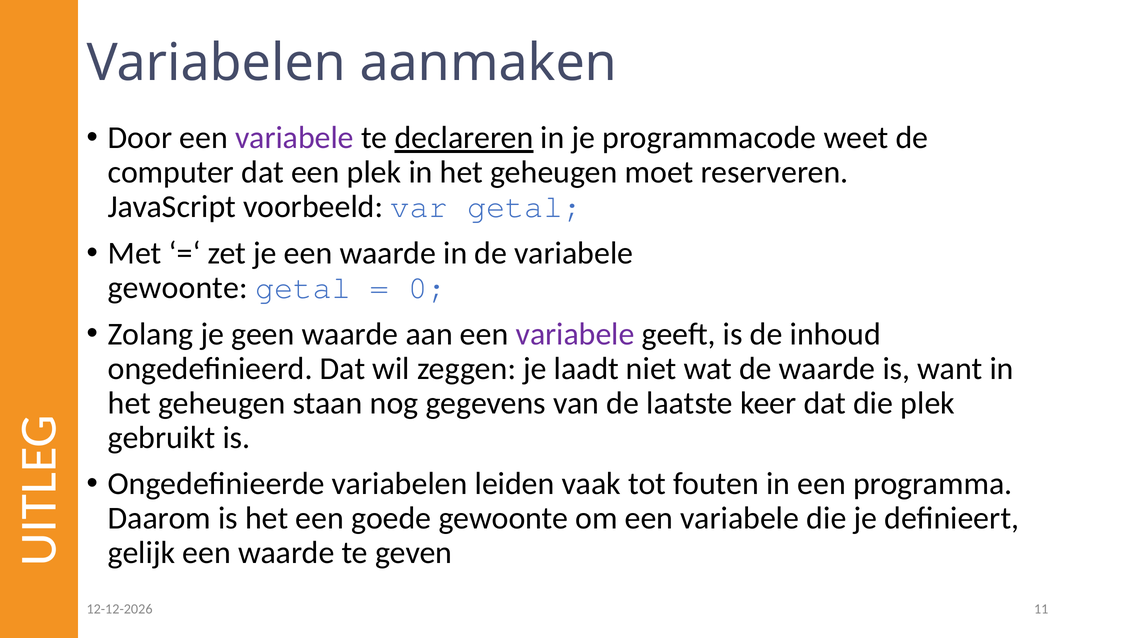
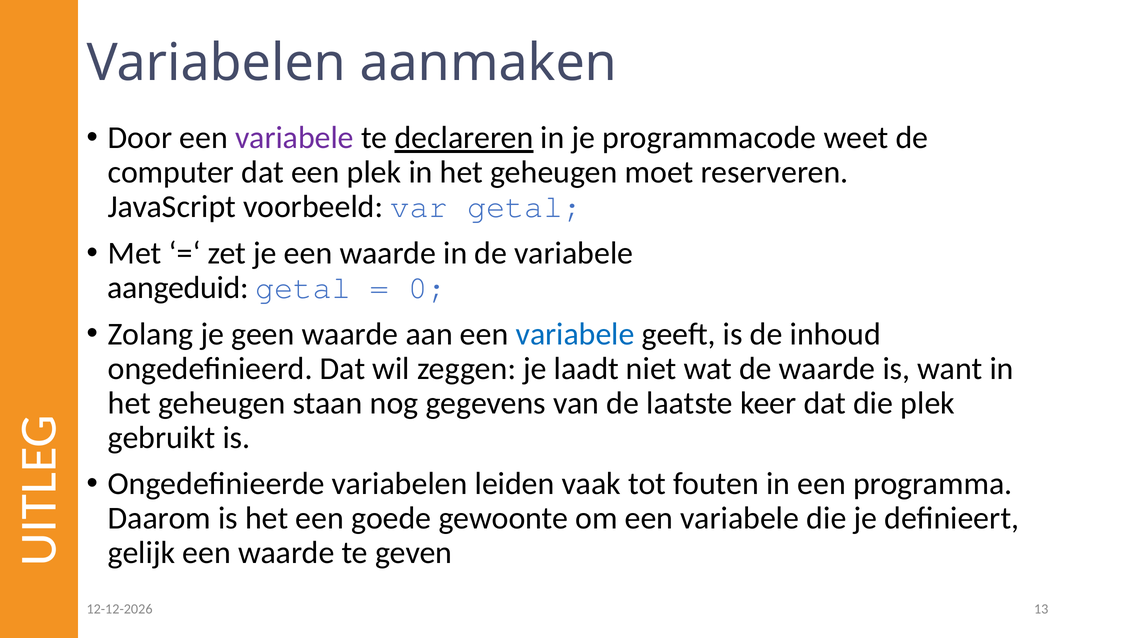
gewoonte at (178, 288): gewoonte -> aangeduid
variabele at (575, 334) colour: purple -> blue
11: 11 -> 13
